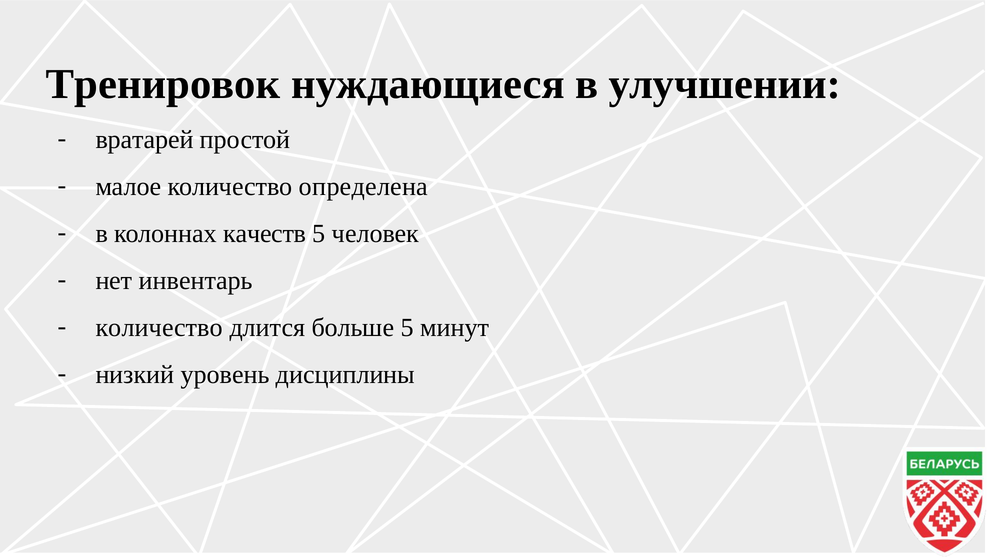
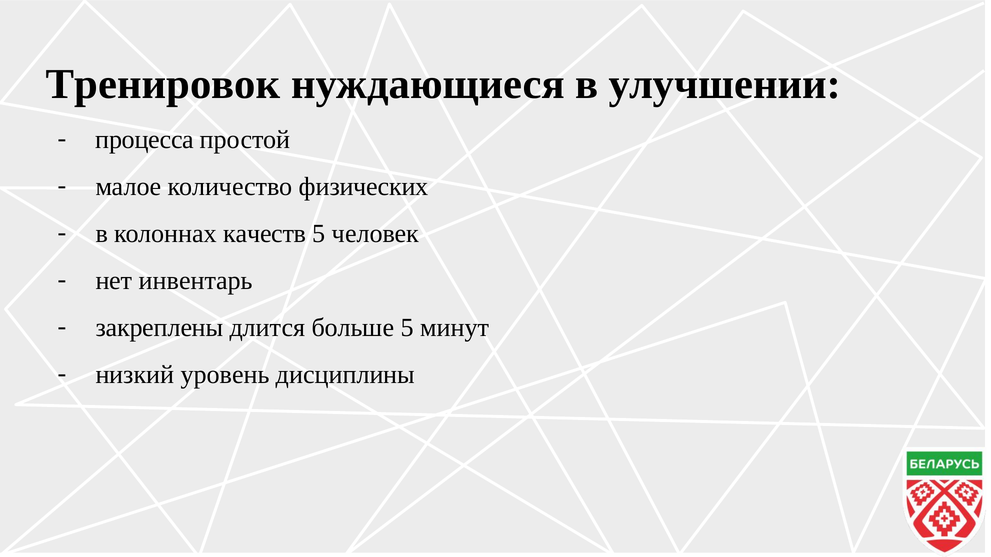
вратарей: вратарей -> процесса
определена: определена -> физических
количество at (159, 328): количество -> закреплены
